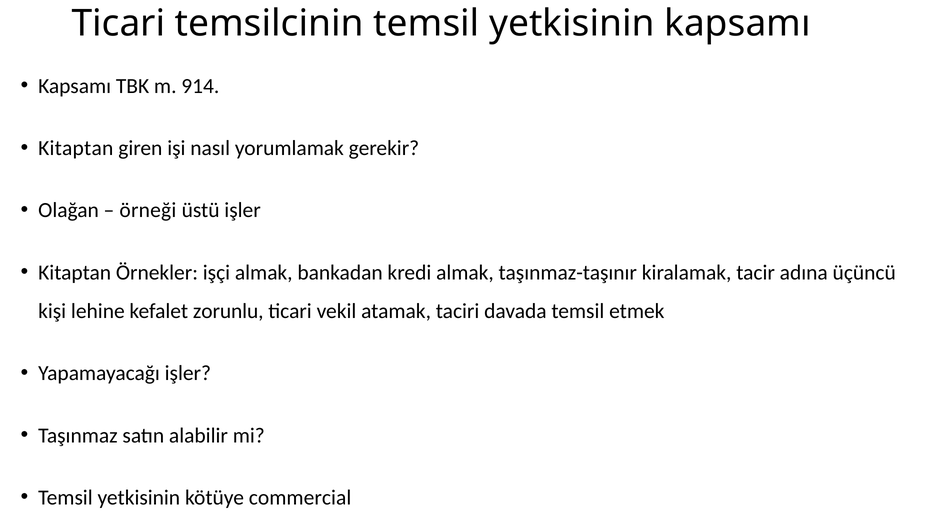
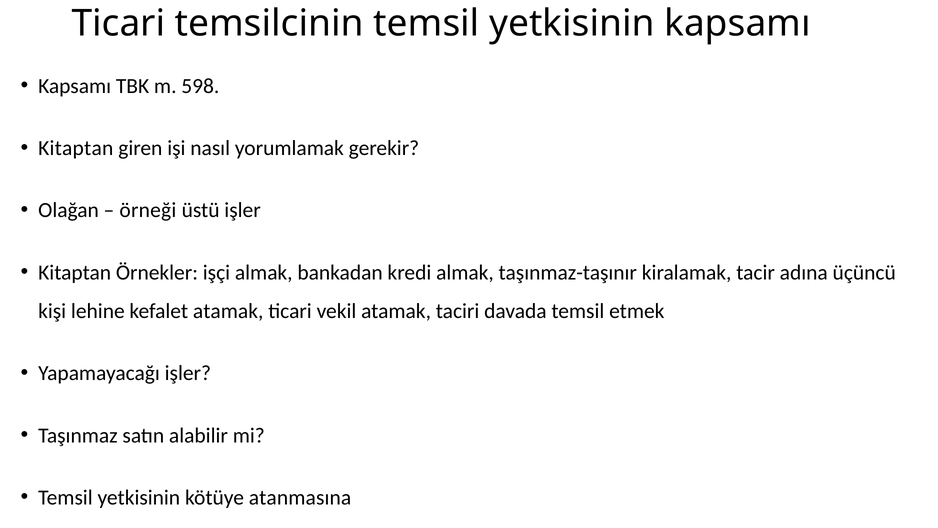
914: 914 -> 598
kefalet zorunlu: zorunlu -> atamak
commercial: commercial -> atanmasına
